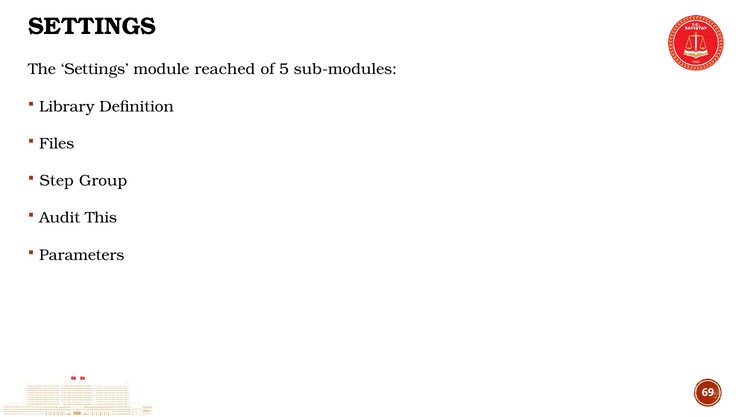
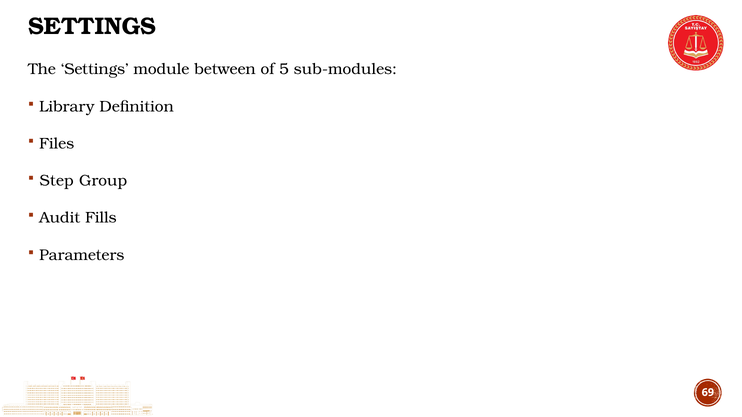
reached: reached -> between
This: This -> Fills
